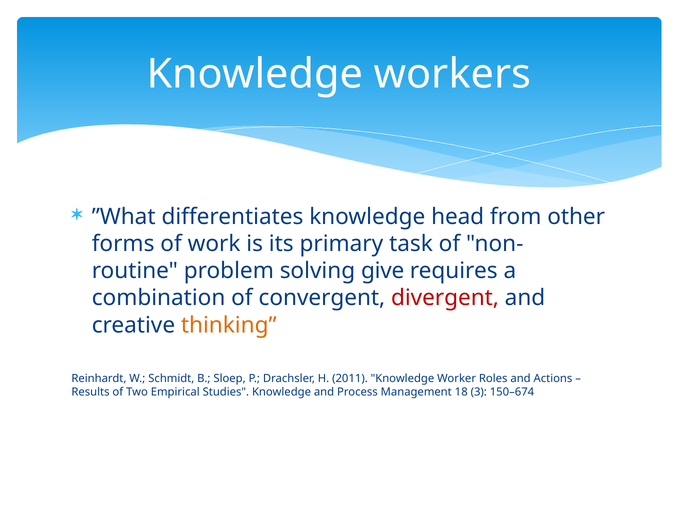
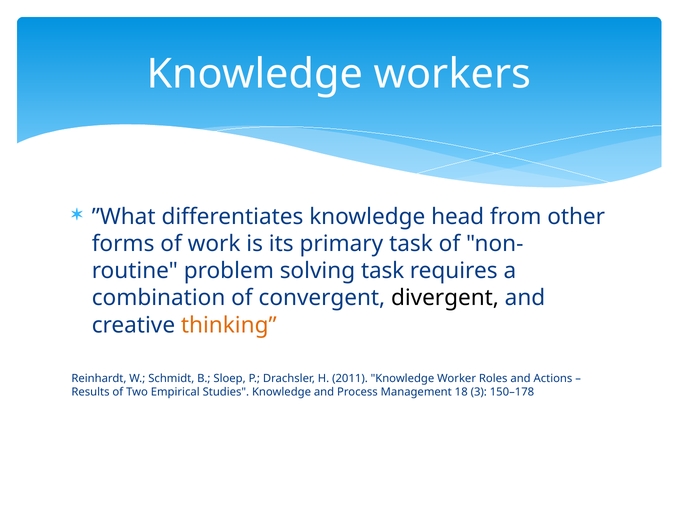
solving give: give -> task
divergent colour: red -> black
150–674: 150–674 -> 150–178
